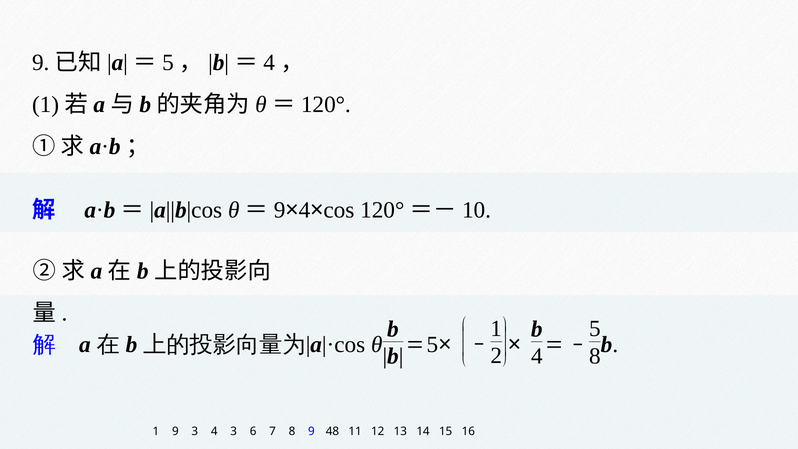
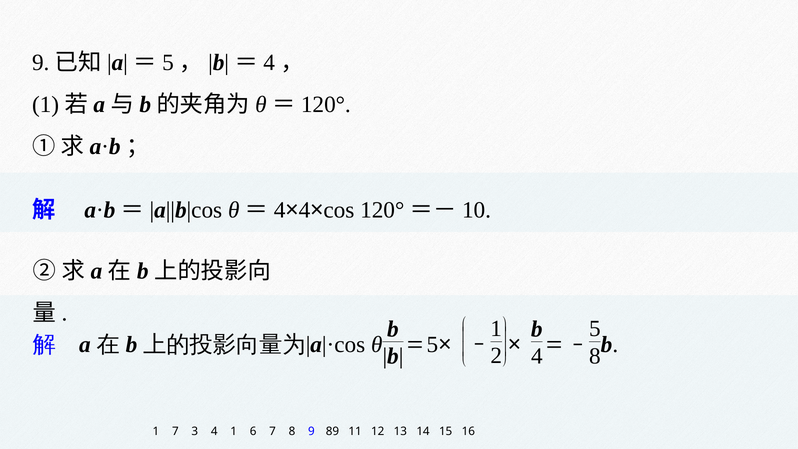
9 at (280, 210): 9 -> 4
1 9: 9 -> 7
4 3: 3 -> 1
48: 48 -> 89
